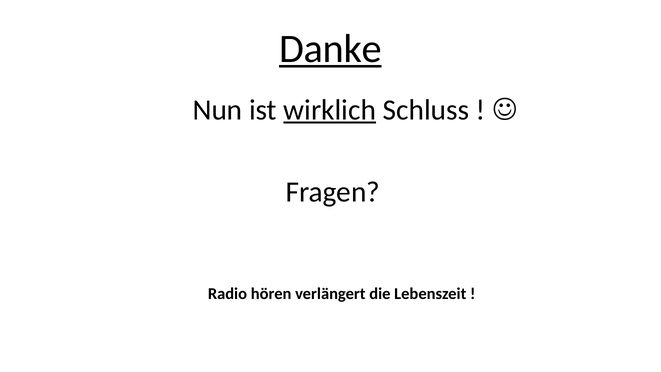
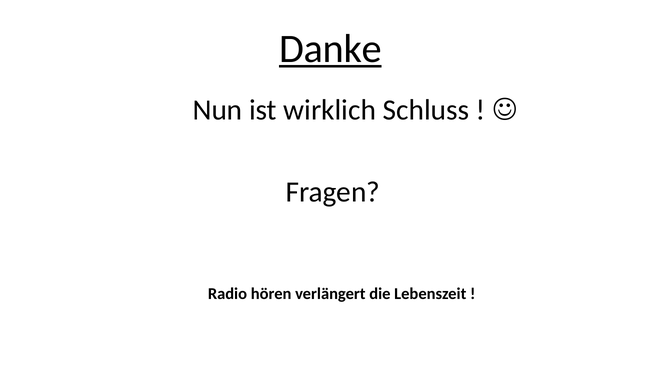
wirklich underline: present -> none
